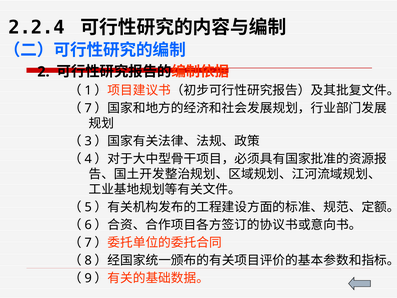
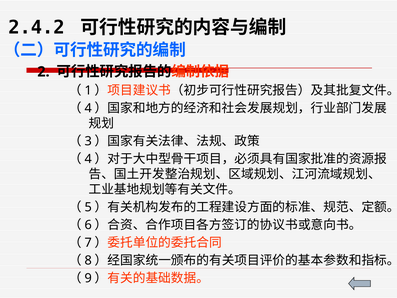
2.2.4: 2.2.4 -> 2.4.2
7 at (88, 108): 7 -> 4
